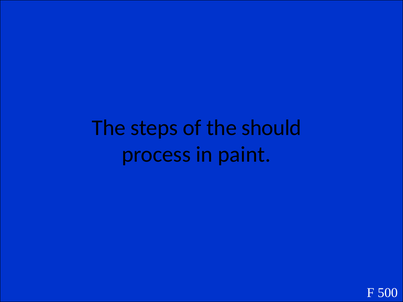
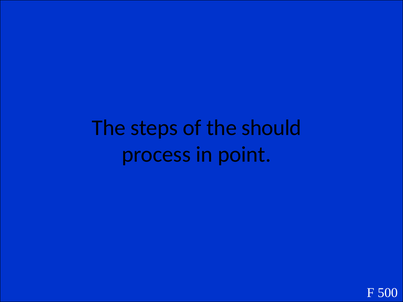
paint: paint -> point
